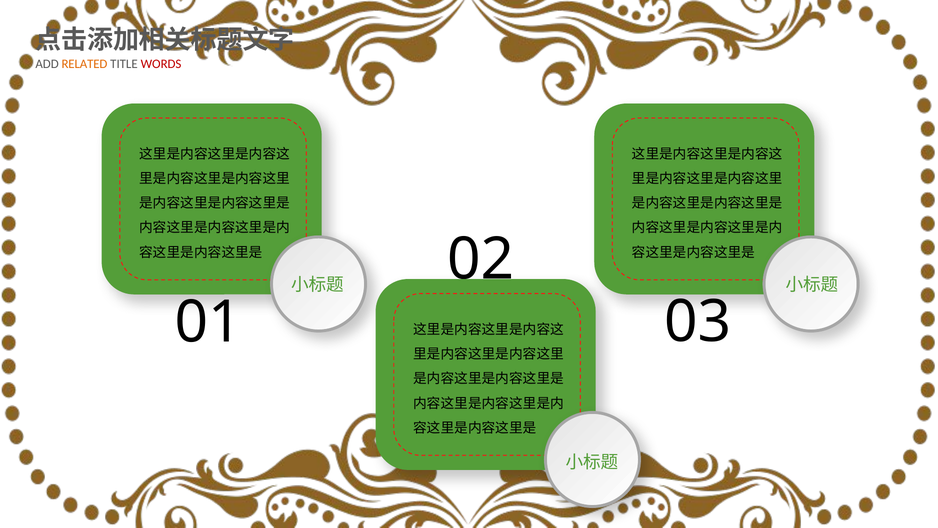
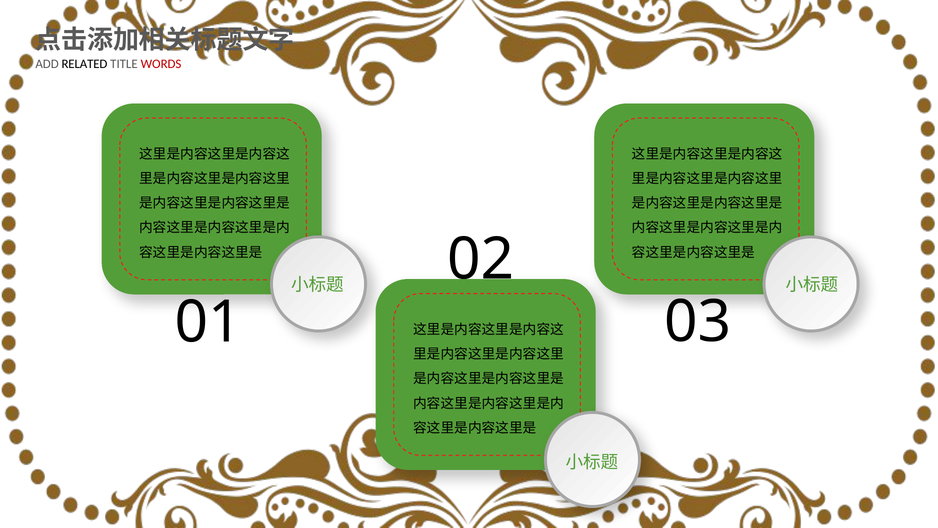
RELATED colour: orange -> black
